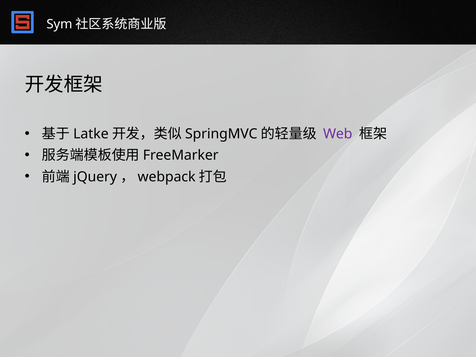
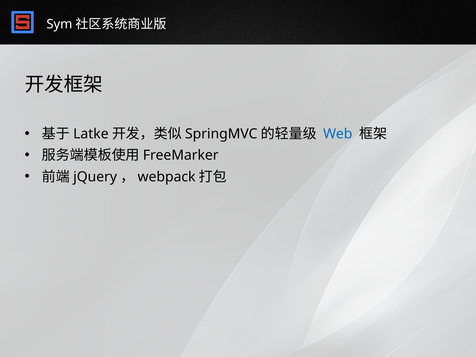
Web colour: purple -> blue
